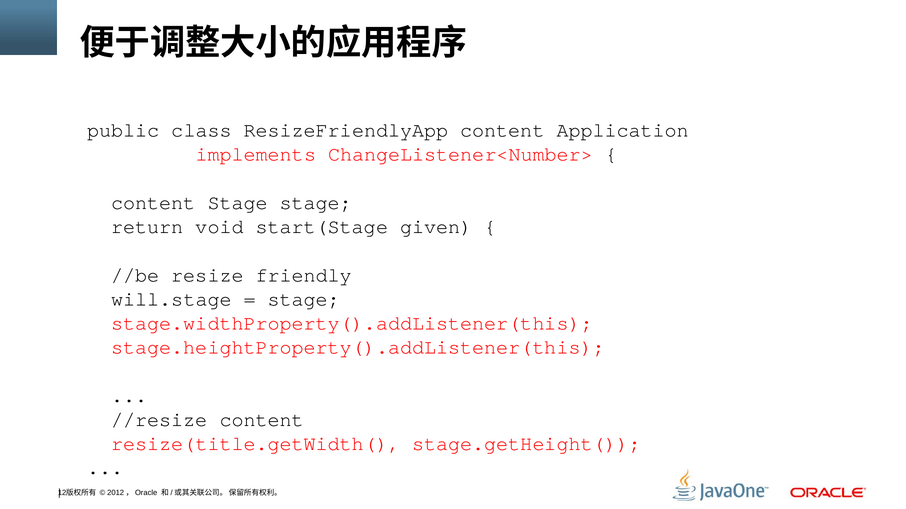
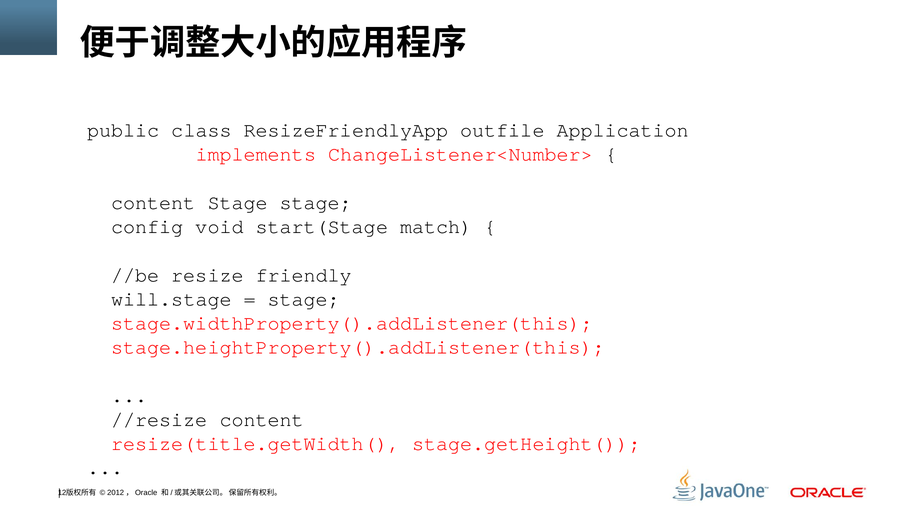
ResizeFriendlyApp content: content -> outfile
return: return -> config
given: given -> match
